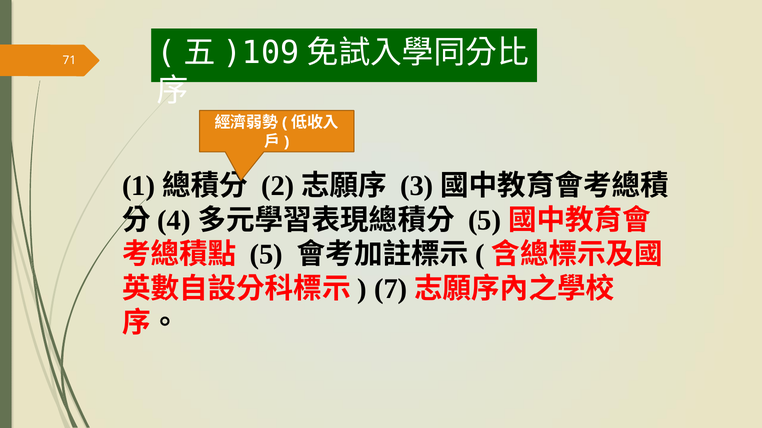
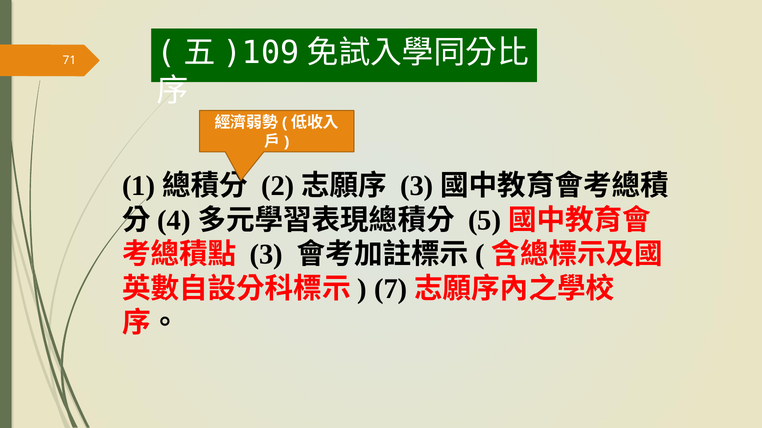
5 at (266, 255): 5 -> 3
